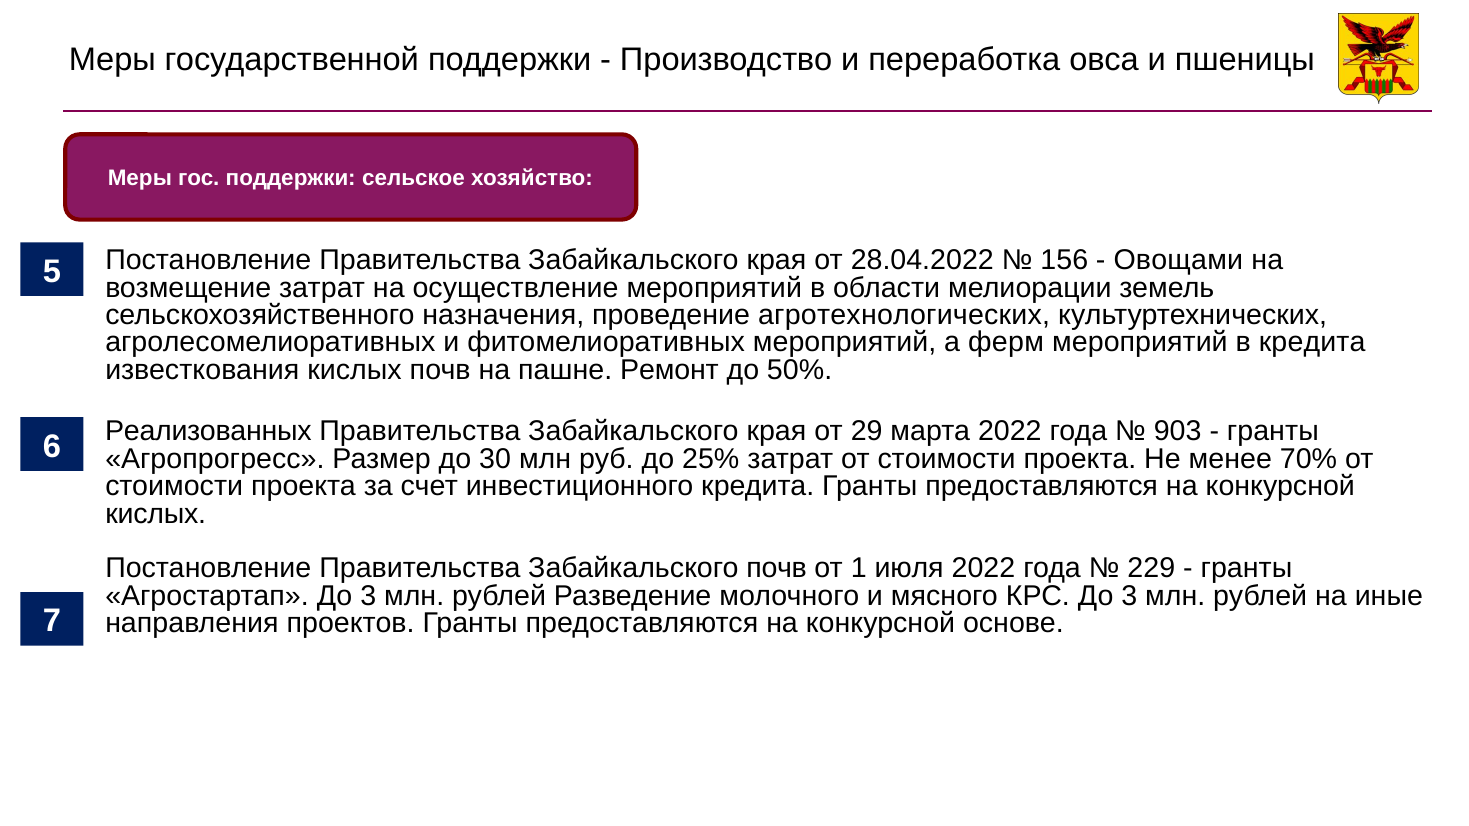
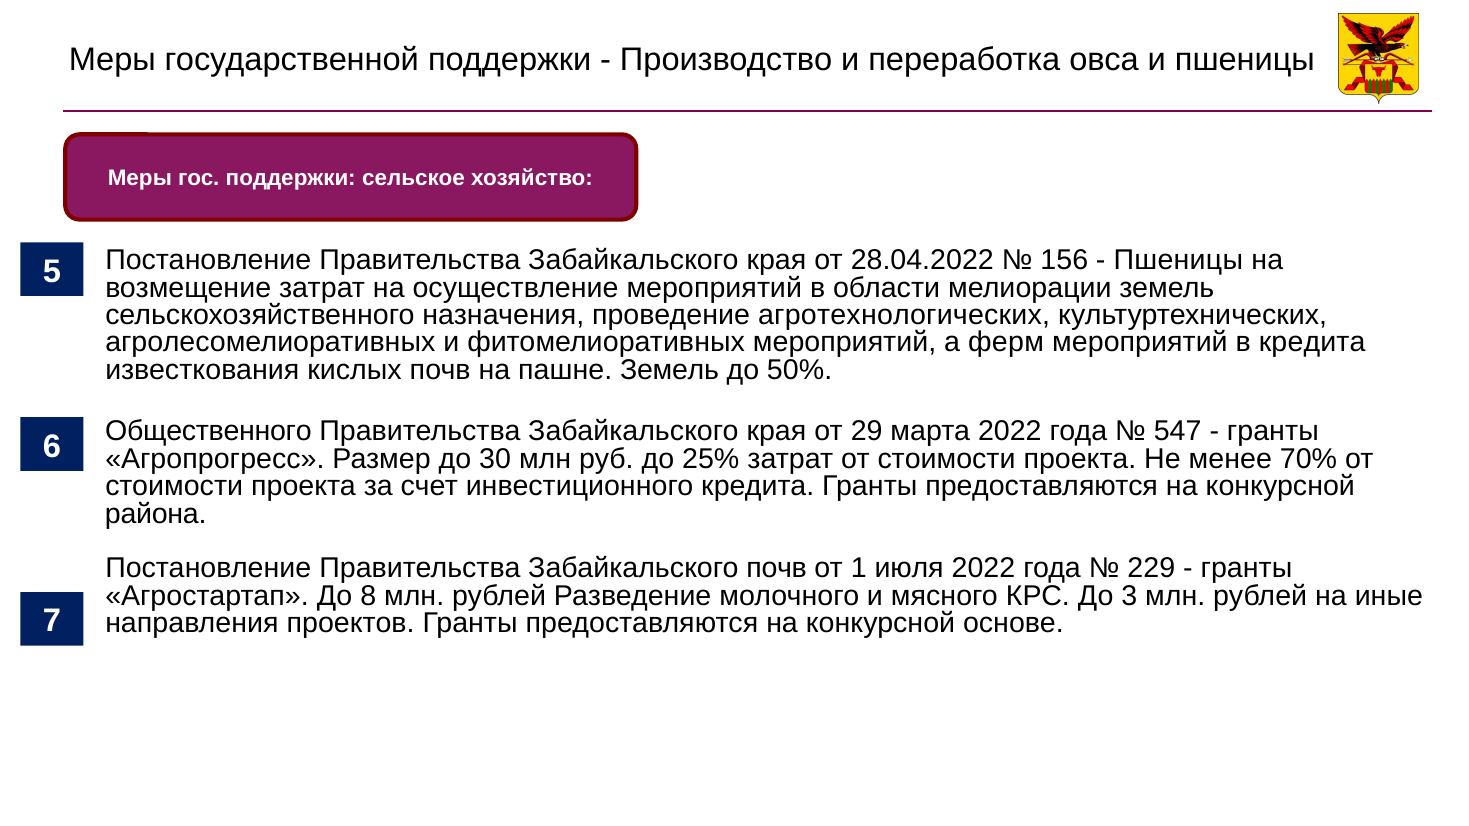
Овощами at (1178, 260): Овощами -> Пшеницы
пашне Ремонт: Ремонт -> Земель
Реализованных: Реализованных -> Общественного
903: 903 -> 547
кислых at (156, 514): кислых -> района
Агростартап До 3: 3 -> 8
